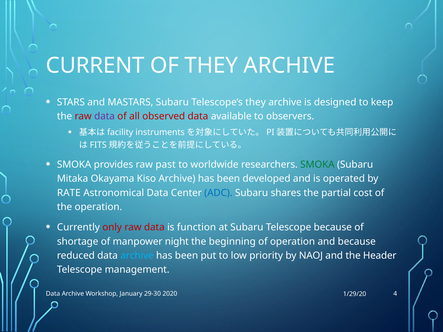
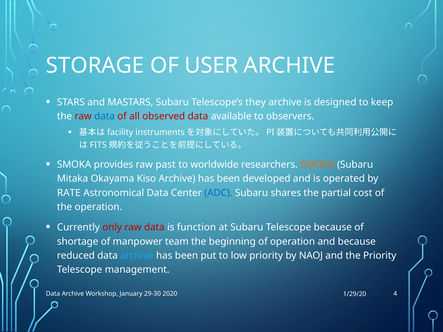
CURRENT: CURRENT -> STORAGE
OF THEY: THEY -> USER
data at (105, 116) colour: purple -> blue
SMOKA at (317, 165) colour: green -> orange
night: night -> team
the Header: Header -> Priority
